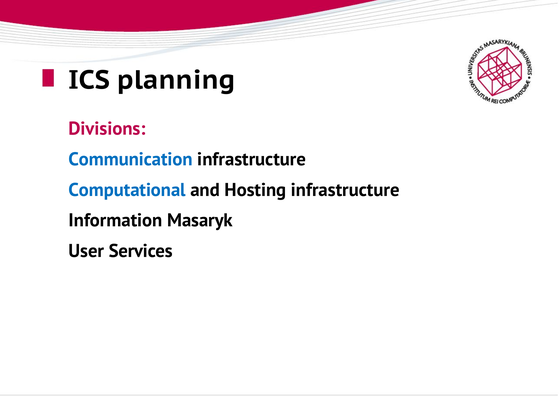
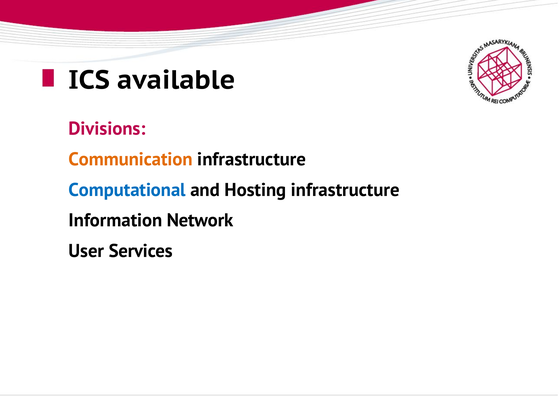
planning: planning -> available
Communication colour: blue -> orange
Masaryk: Masaryk -> Network
